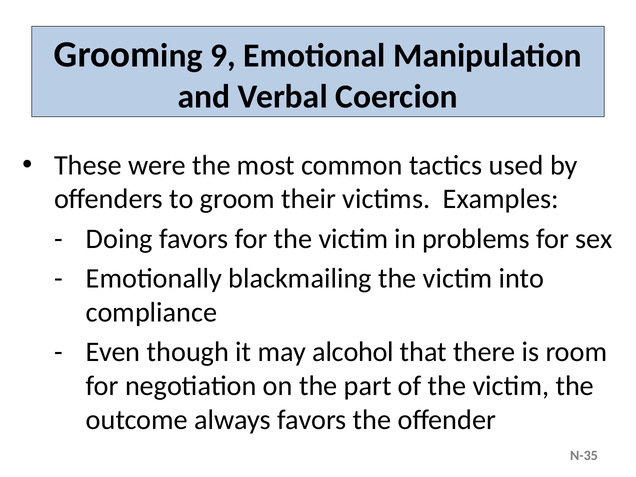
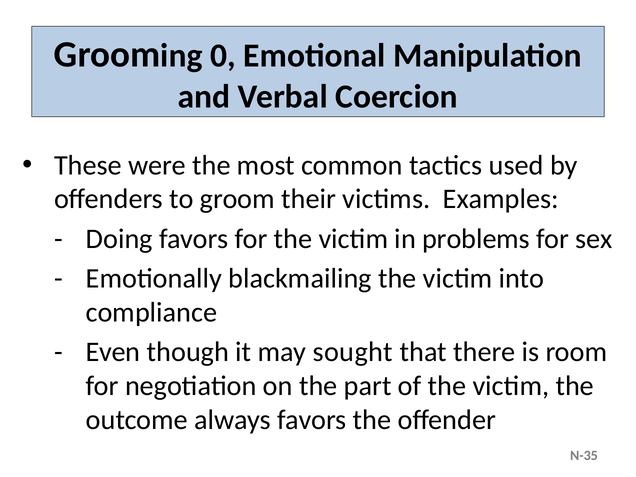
9: 9 -> 0
alcohol: alcohol -> sought
